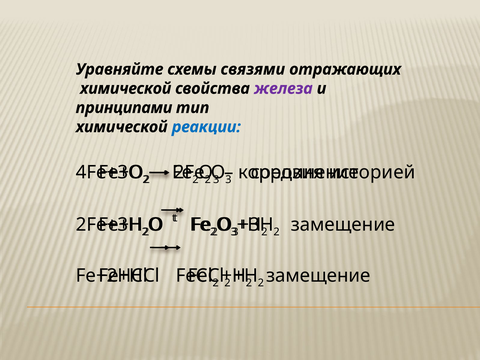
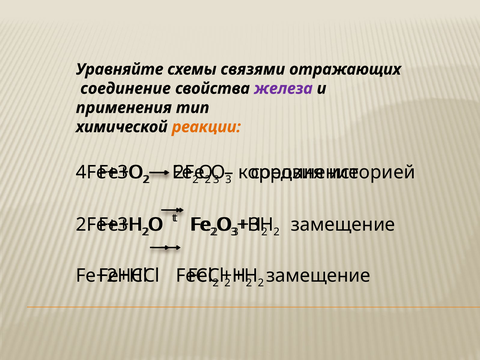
химической at (126, 89): химической -> соединение
принципами: принципами -> применения
реакции colour: blue -> orange
